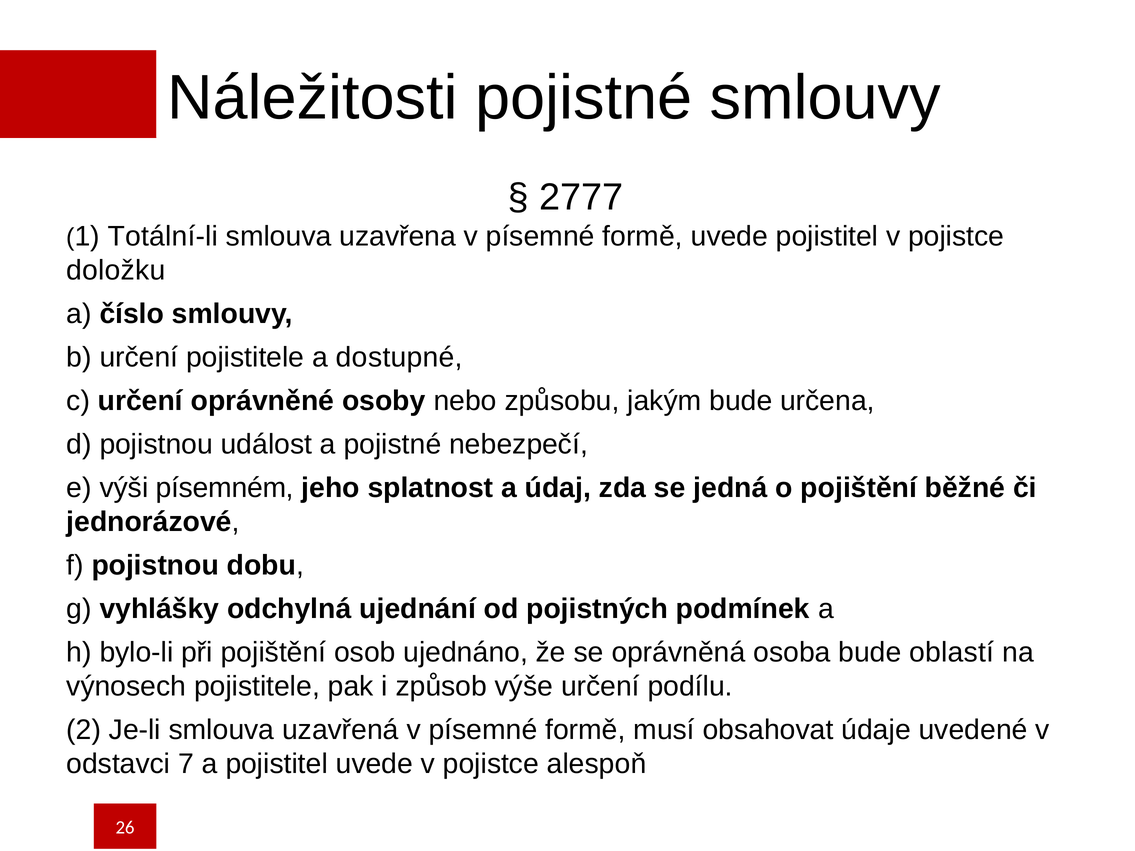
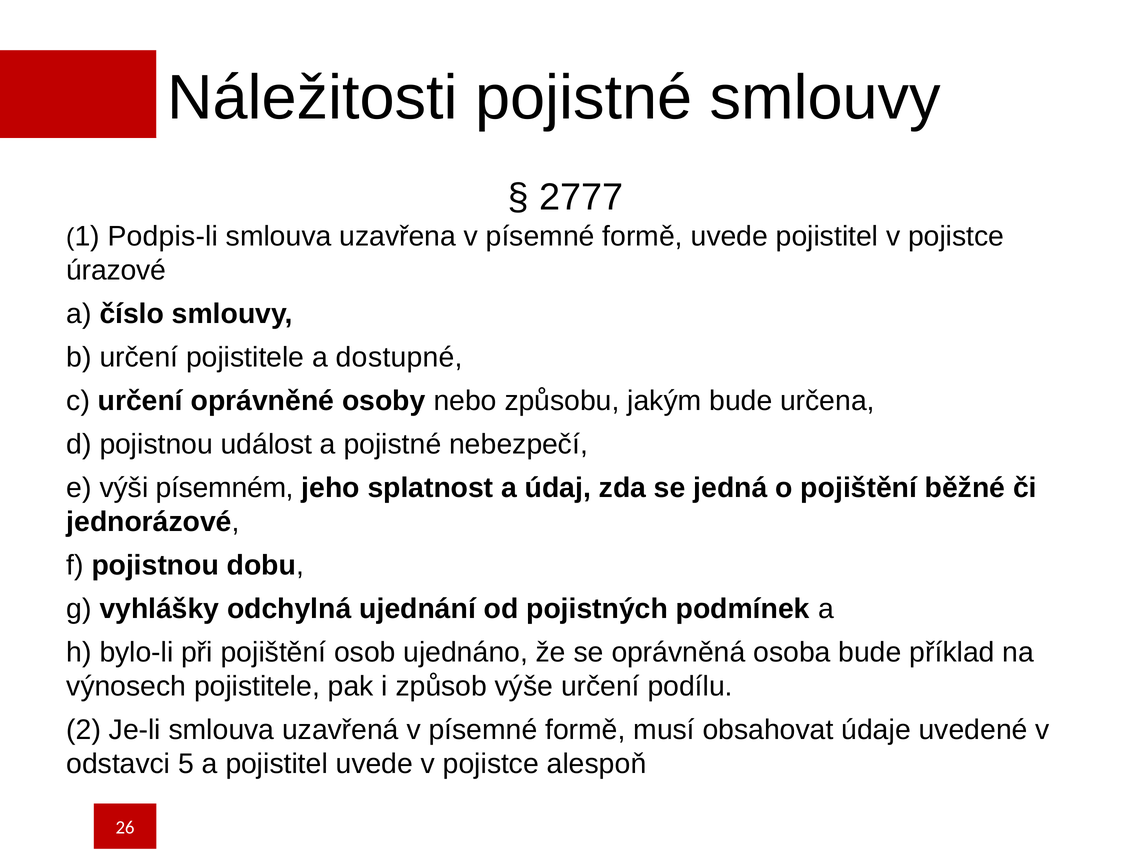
Totální-li: Totální-li -> Podpis-li
doložku: doložku -> úrazové
oblastí: oblastí -> příklad
7: 7 -> 5
